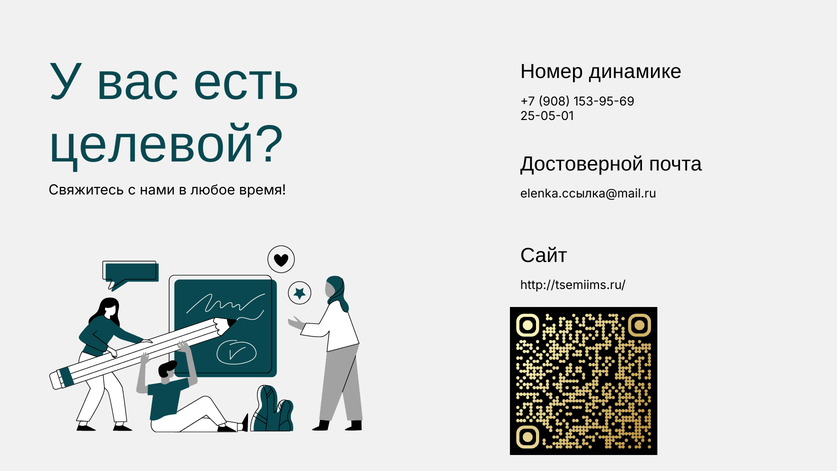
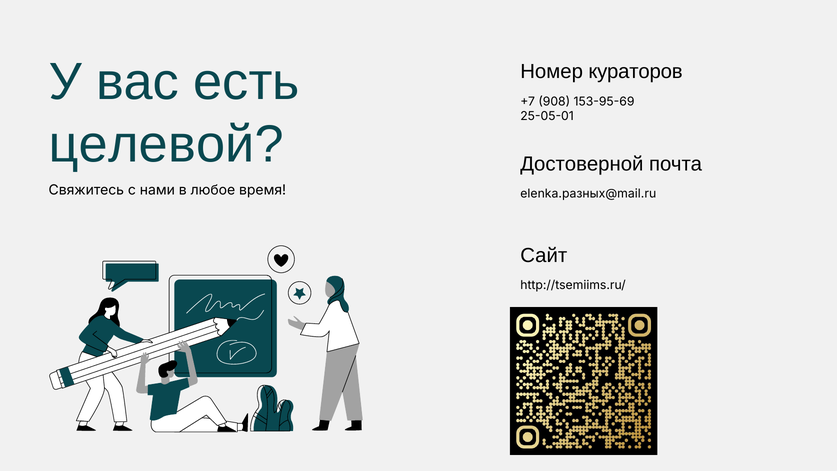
динамике: динамике -> кураторов
elenka.ссылка@mail.ru: elenka.ссылка@mail.ru -> elenka.разных@mail.ru
